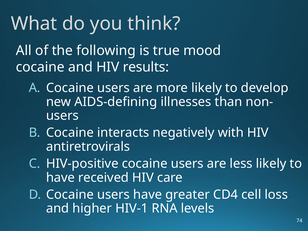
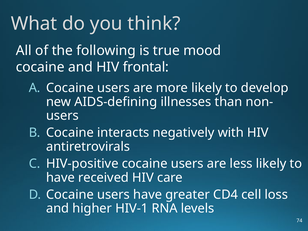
results: results -> frontal
